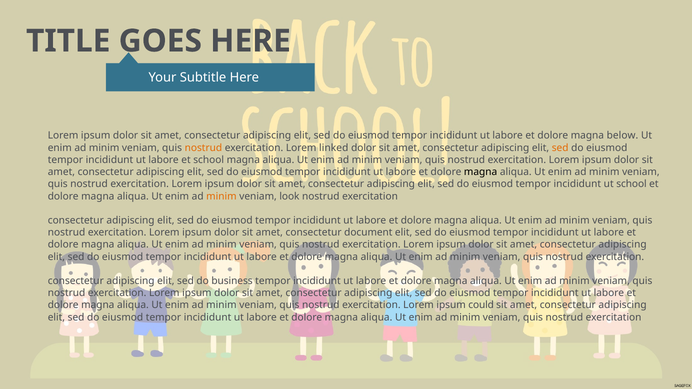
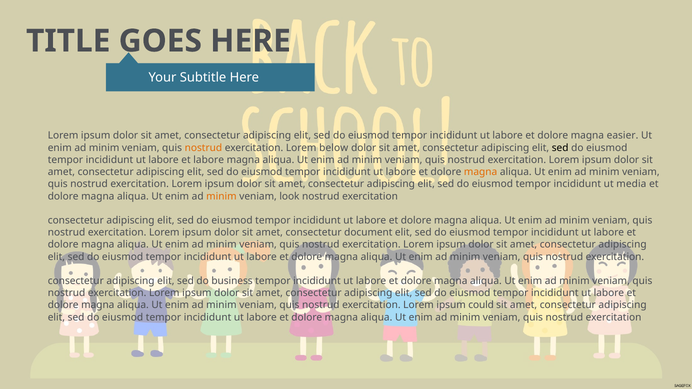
below: below -> easier
linked: linked -> below
sed at (560, 148) colour: orange -> black
et school: school -> labore
magna at (481, 172) colour: black -> orange
ut school: school -> media
